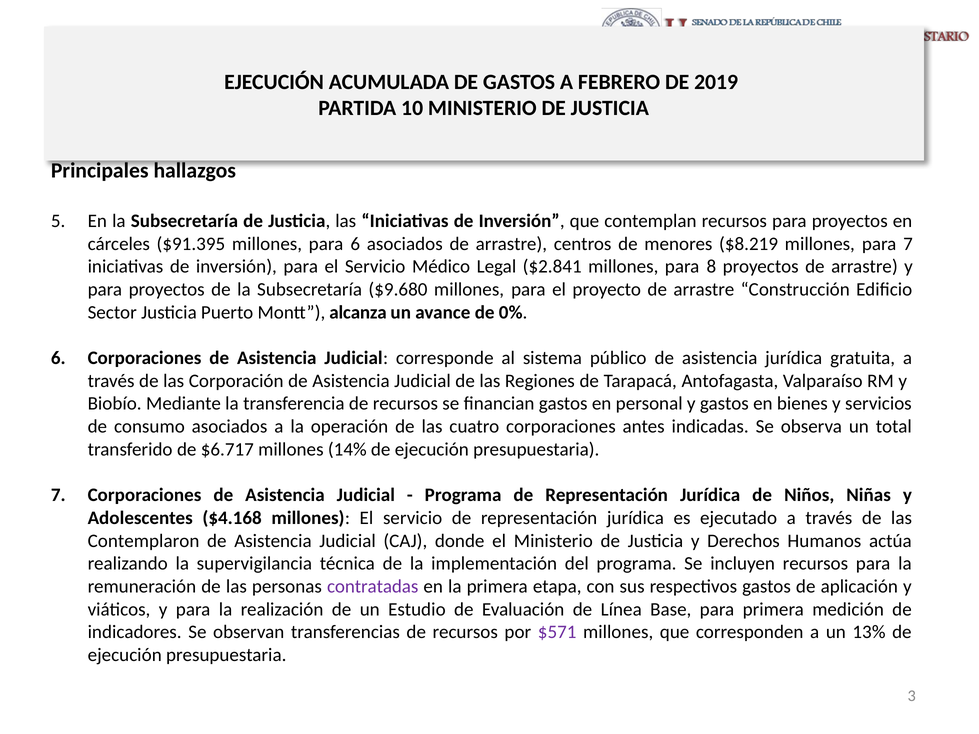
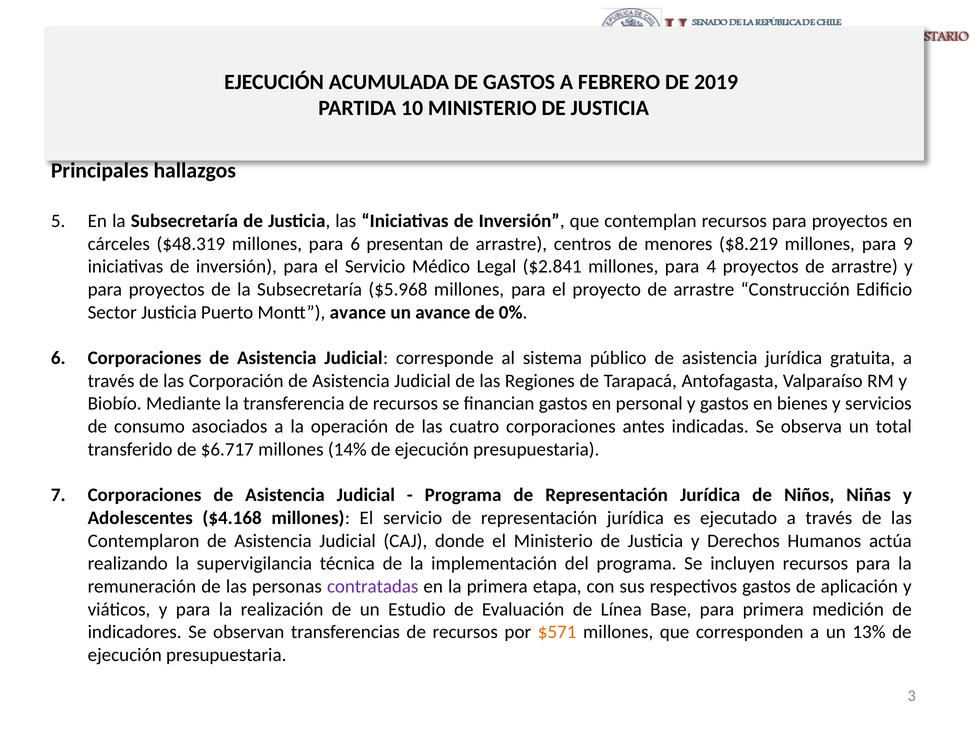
$91.395: $91.395 -> $48.319
6 asociados: asociados -> presentan
para 7: 7 -> 9
8: 8 -> 4
$9.680: $9.680 -> $5.968
Montt alcanza: alcanza -> avance
$571 colour: purple -> orange
